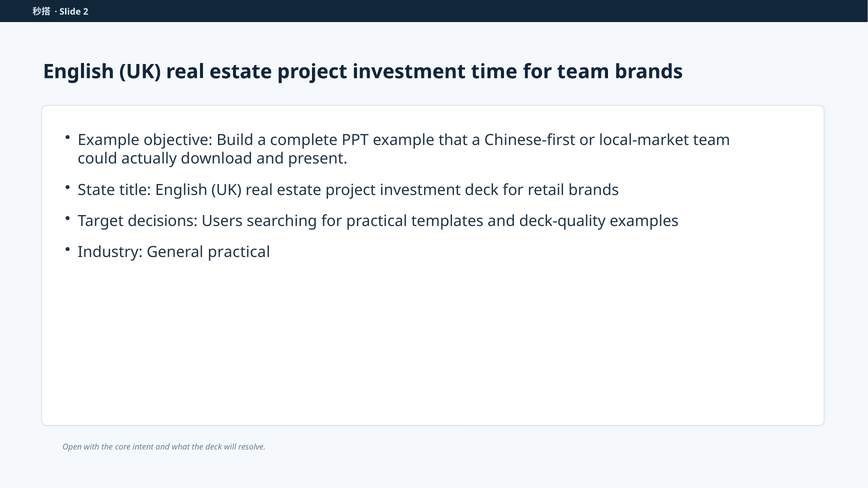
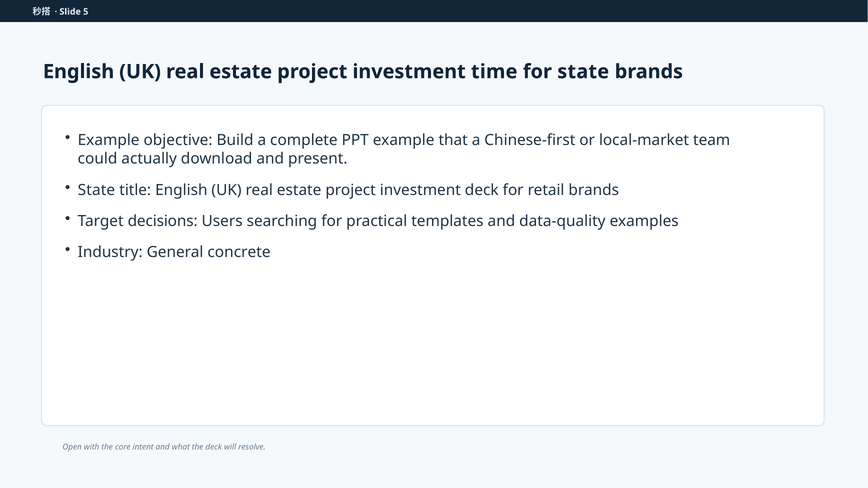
2: 2 -> 5
for team: team -> state
deck-quality: deck-quality -> data-quality
General practical: practical -> concrete
